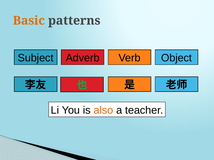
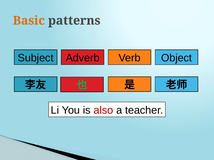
also colour: orange -> red
